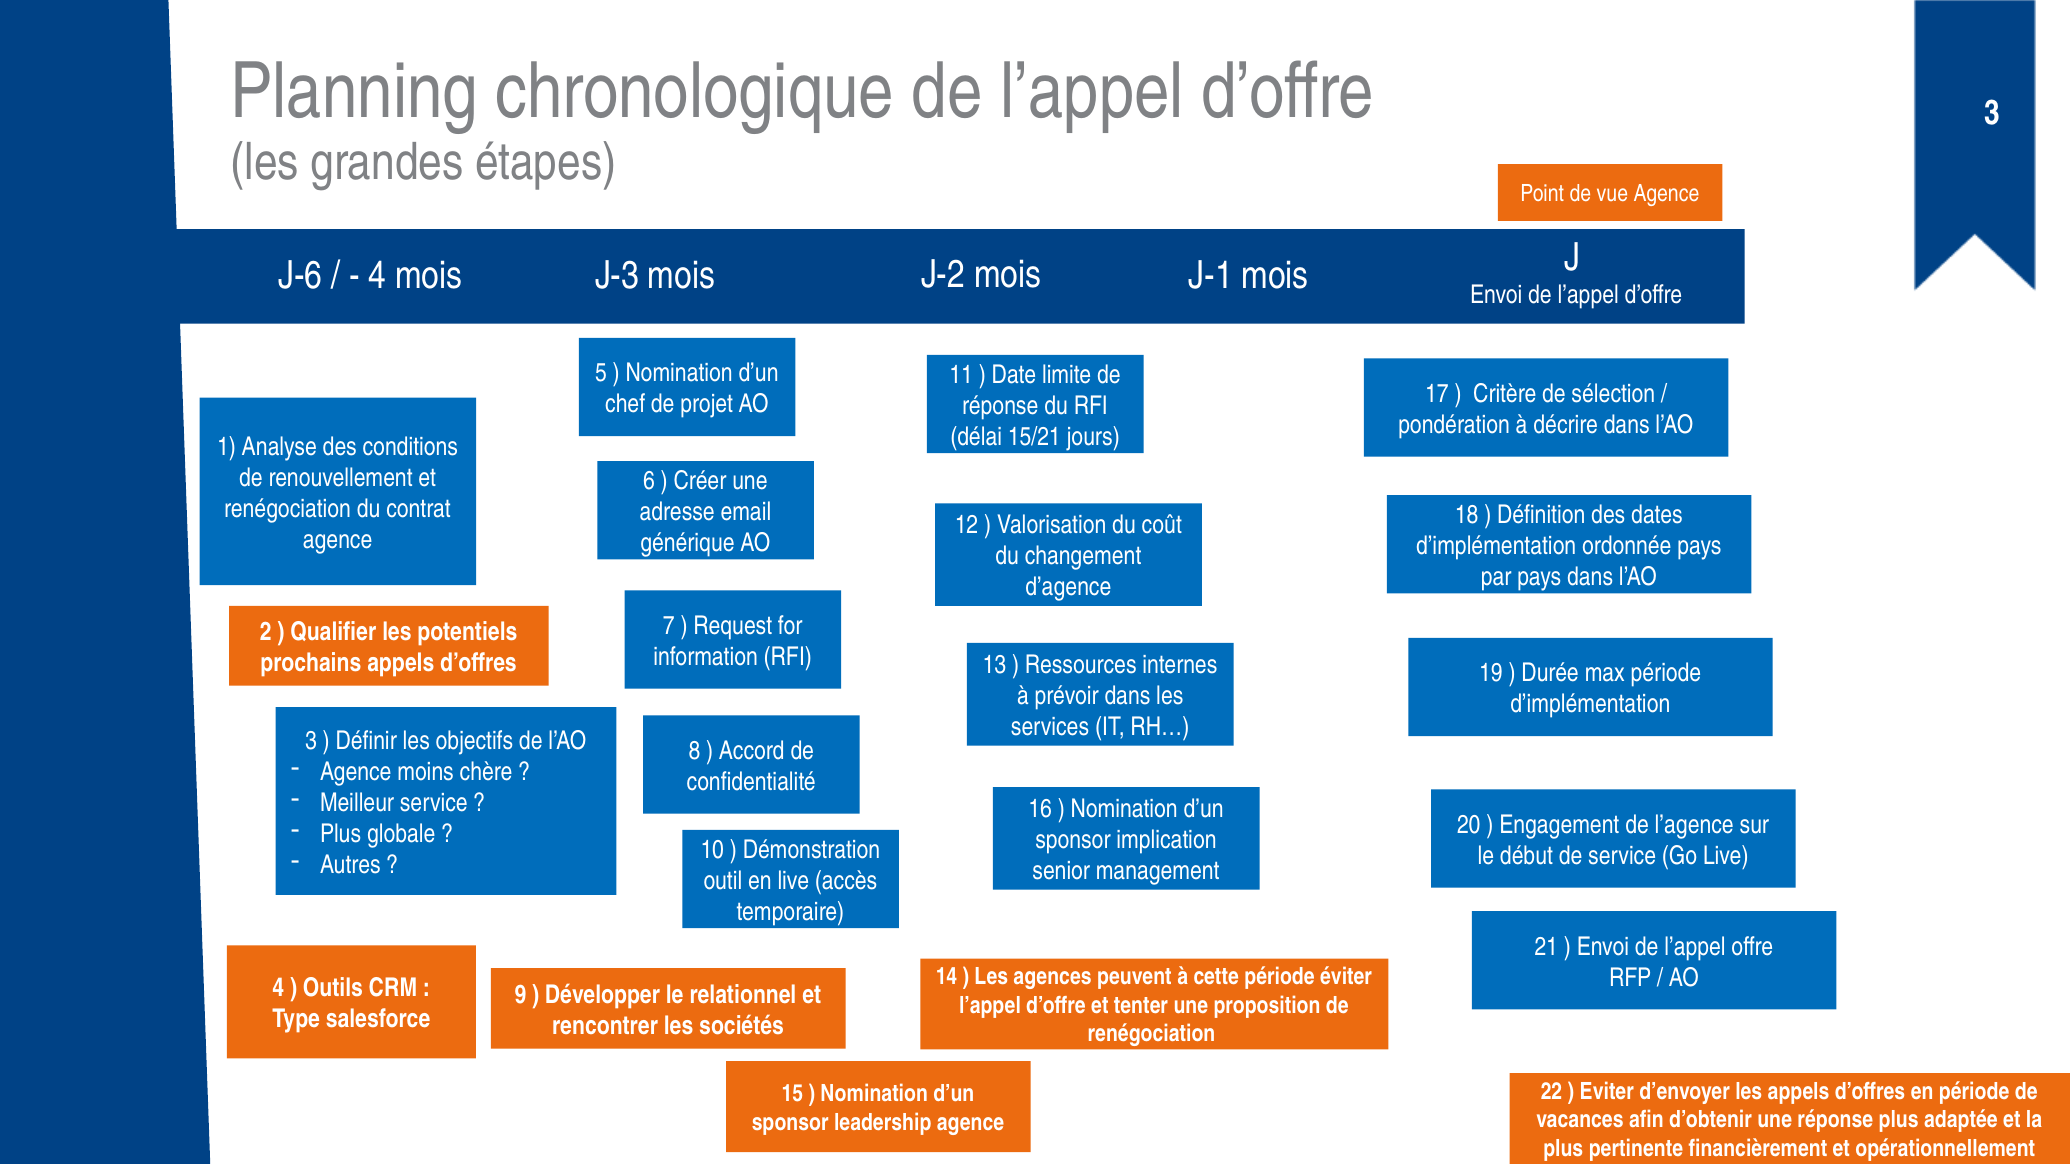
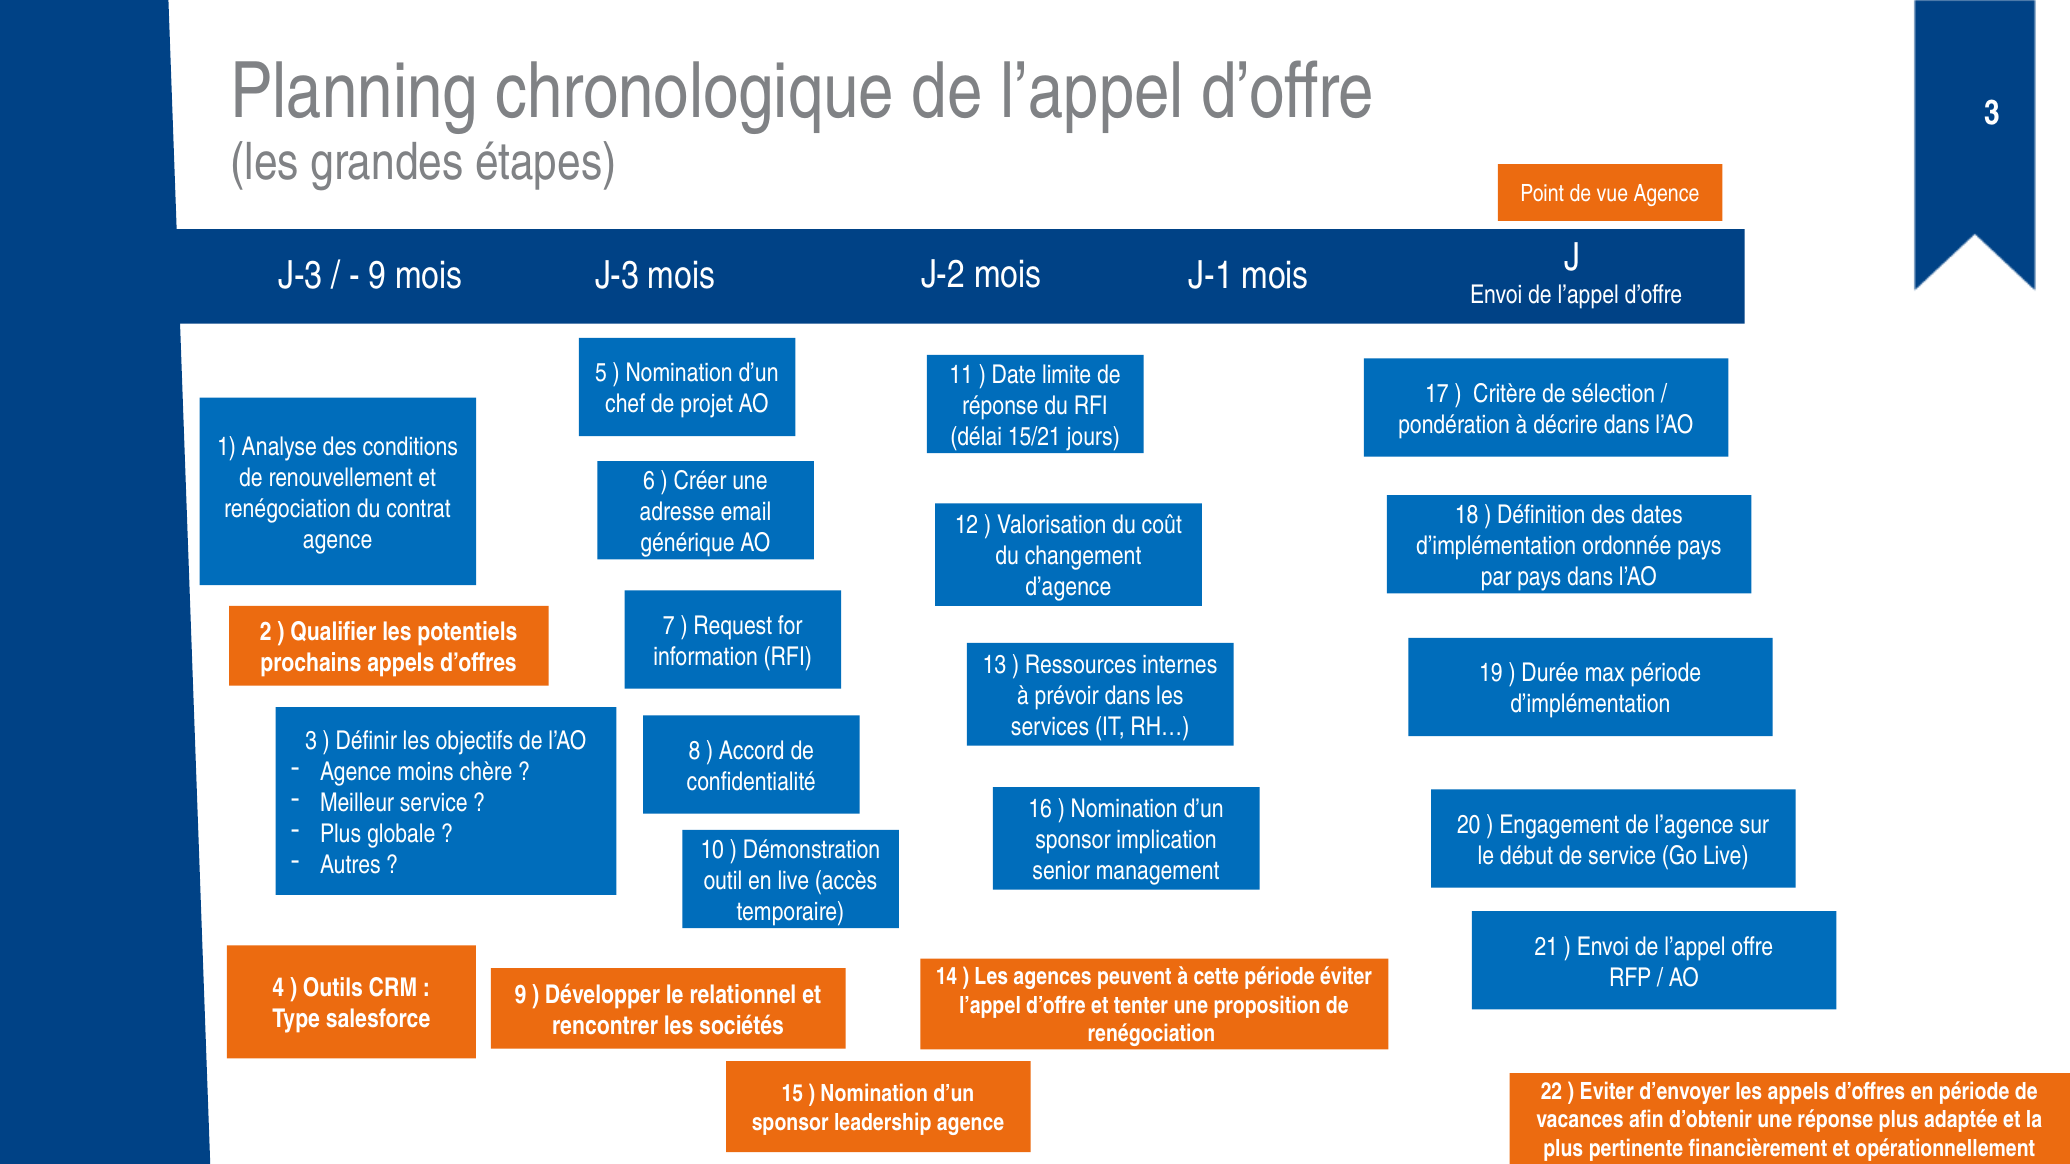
J-6 at (301, 276): J-6 -> J-3
4 at (377, 276): 4 -> 9
